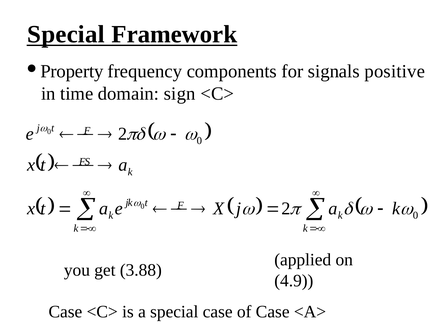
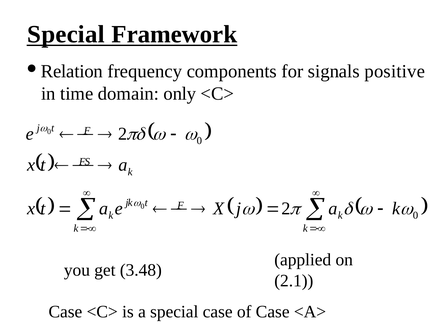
Property: Property -> Relation
sign: sign -> only
3.88: 3.88 -> 3.48
4.9: 4.9 -> 2.1
